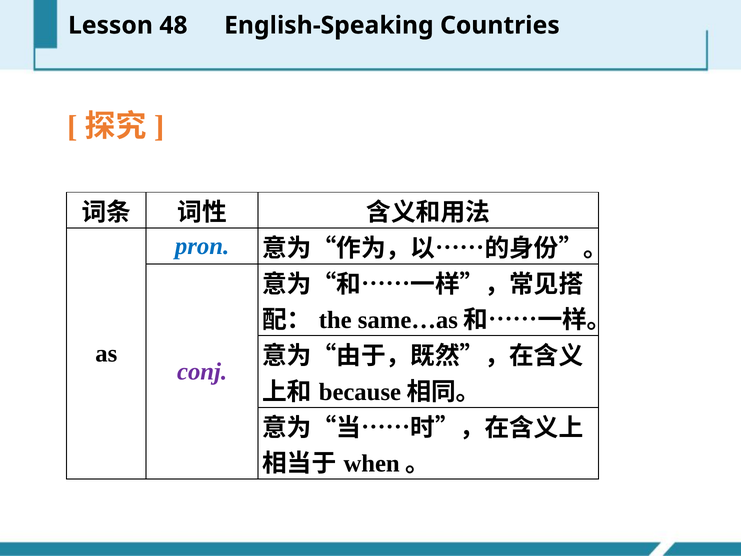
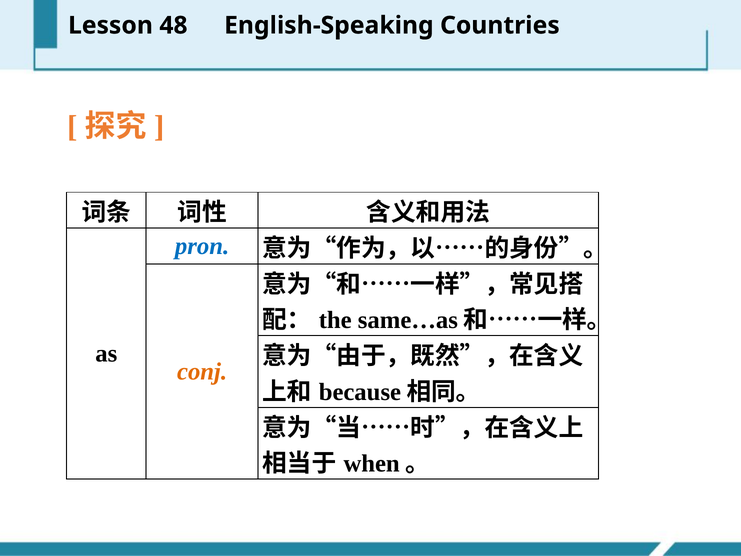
conj colour: purple -> orange
